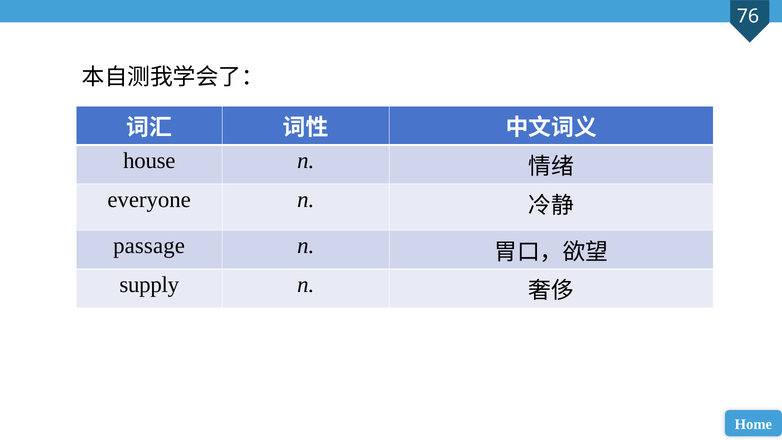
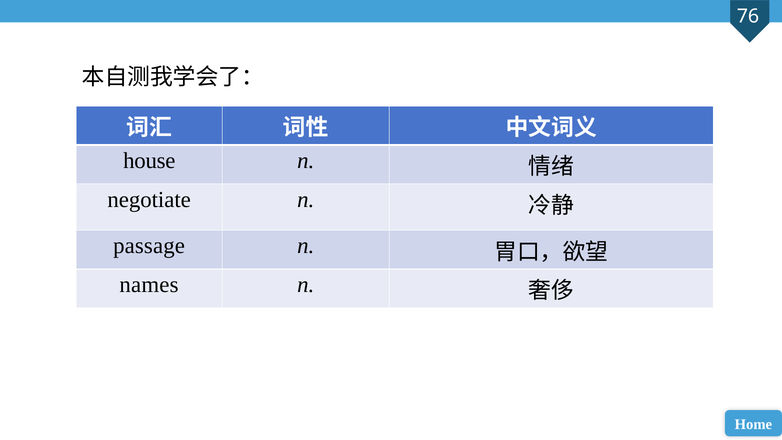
everyone: everyone -> negotiate
supply: supply -> names
